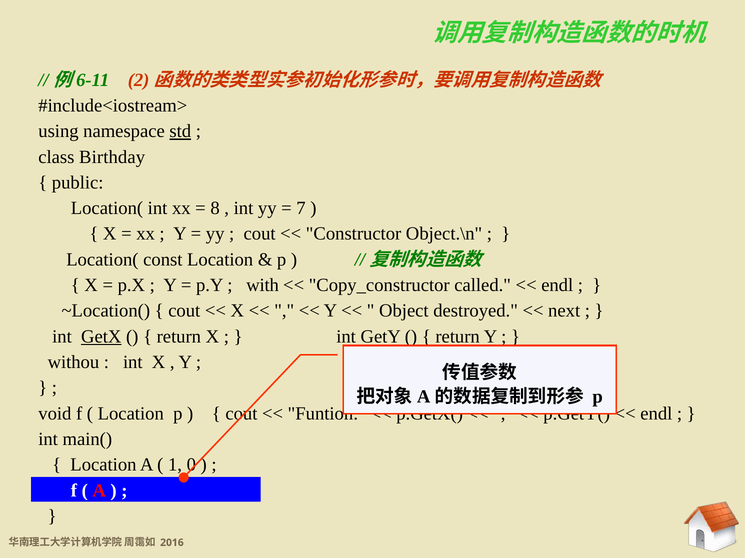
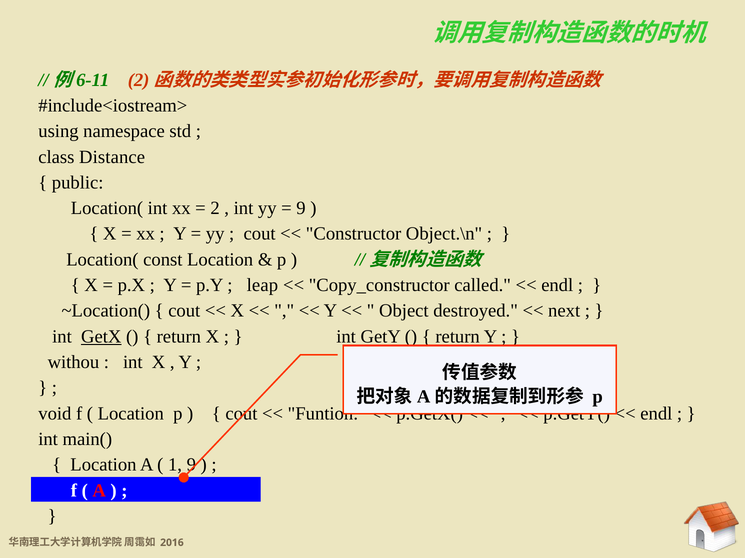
std underline: present -> none
Birthday: Birthday -> Distance
8: 8 -> 2
7 at (301, 208): 7 -> 9
with: with -> leap
1 0: 0 -> 9
